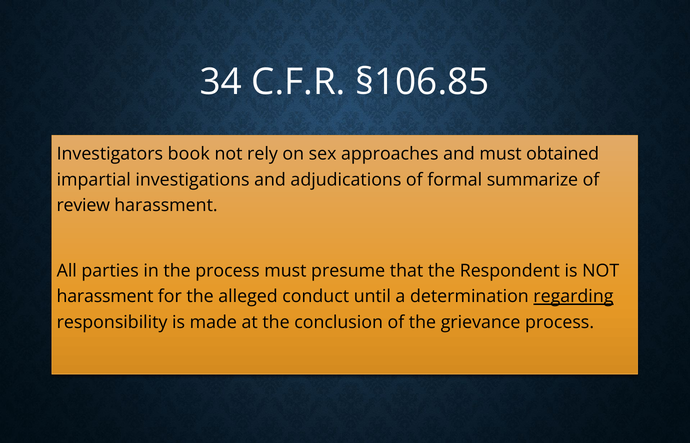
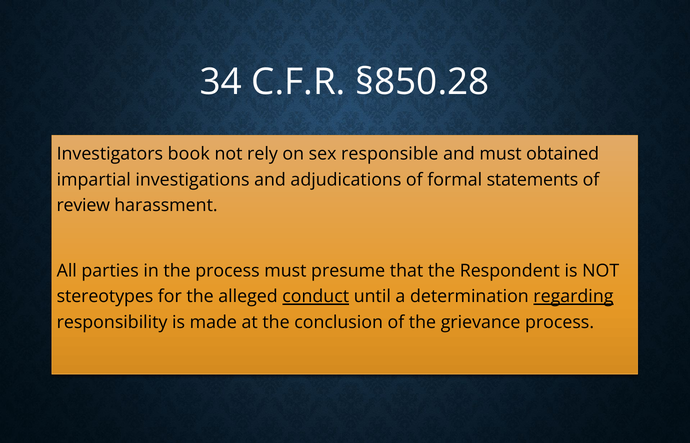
§106.85: §106.85 -> §850.28
approaches: approaches -> responsible
summarize: summarize -> statements
harassment at (105, 297): harassment -> stereotypes
conduct underline: none -> present
